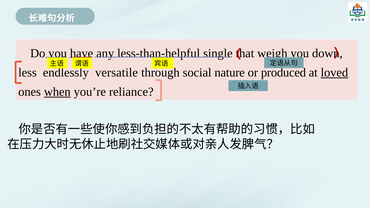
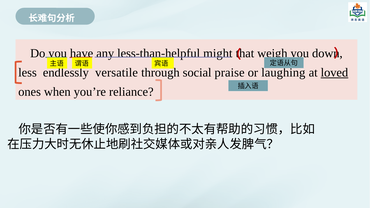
single: single -> might
nature: nature -> praise
produced: produced -> laughing
when underline: present -> none
